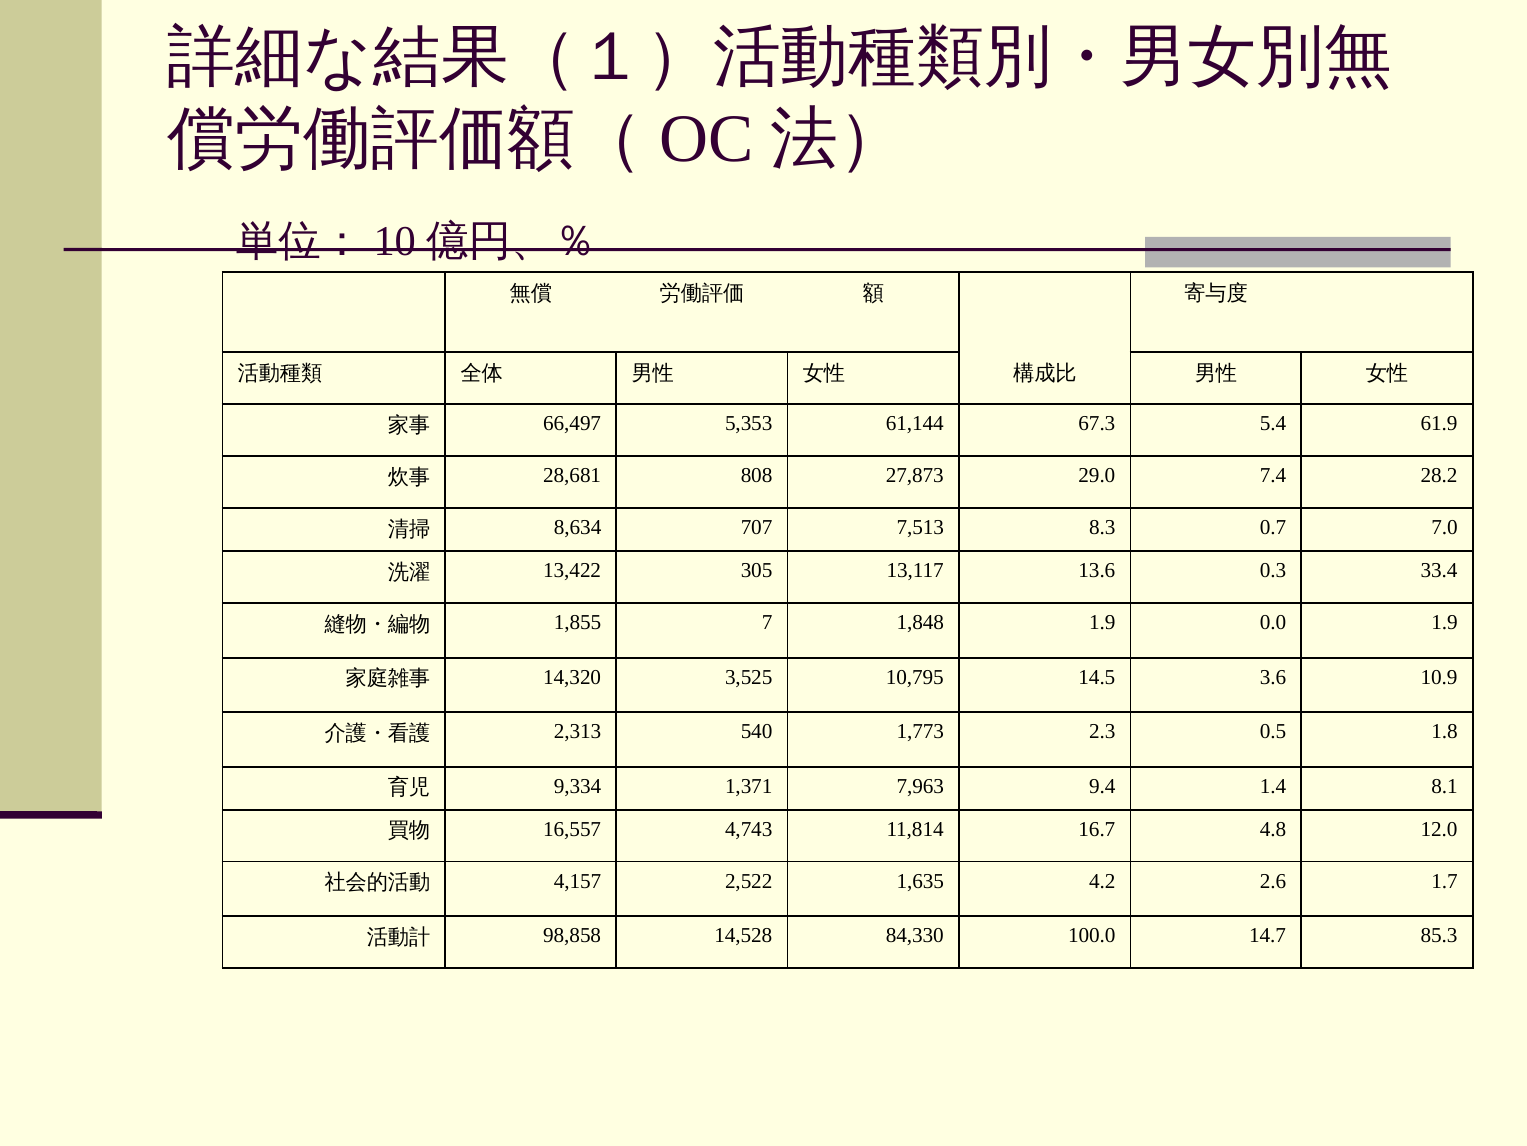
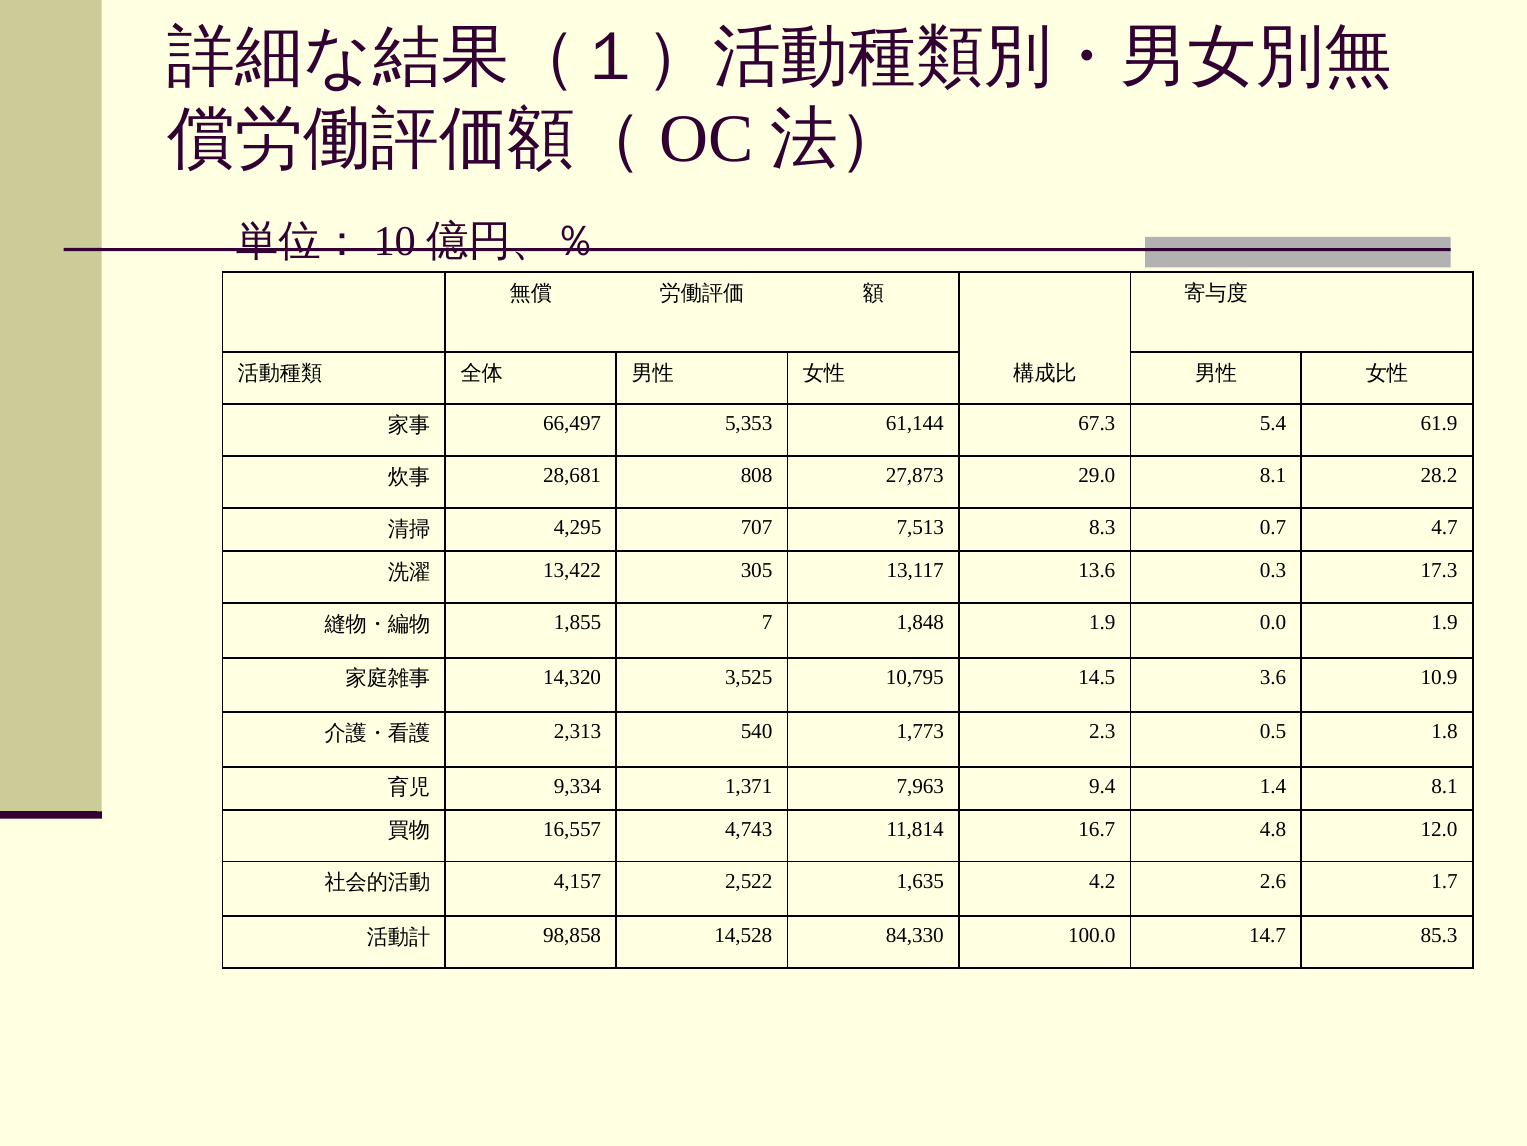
29.0 7.4: 7.4 -> 8.1
8,634: 8,634 -> 4,295
7.0: 7.0 -> 4.7
33.4: 33.4 -> 17.3
